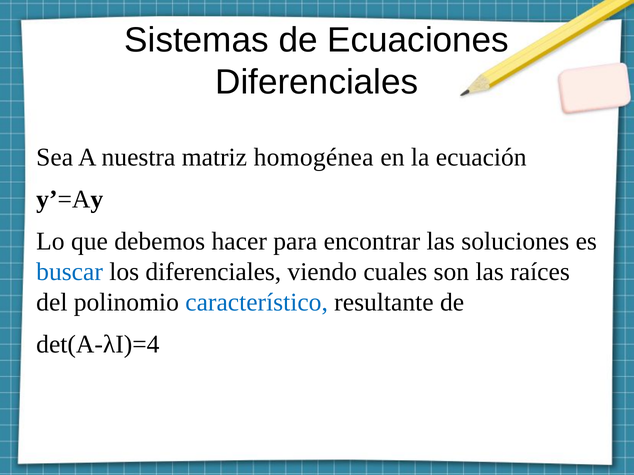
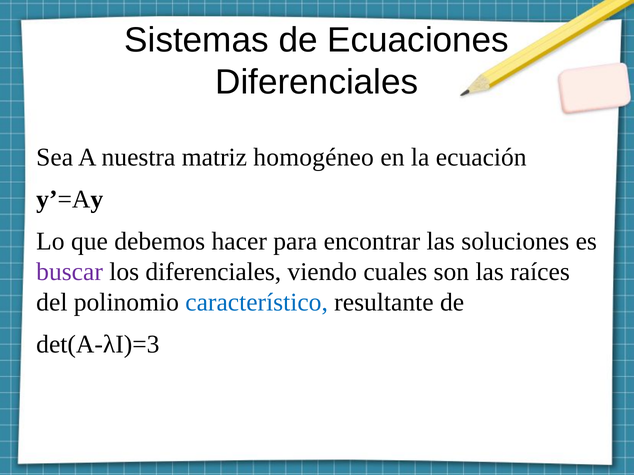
homogénea: homogénea -> homogéneo
buscar colour: blue -> purple
det(A-λI)=4: det(A-λI)=4 -> det(A-λI)=3
